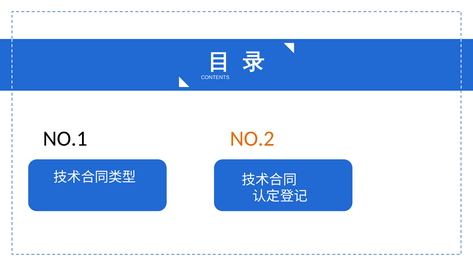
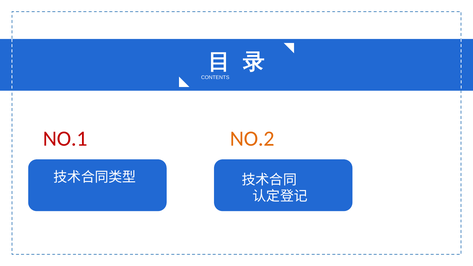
NO.1 colour: black -> red
